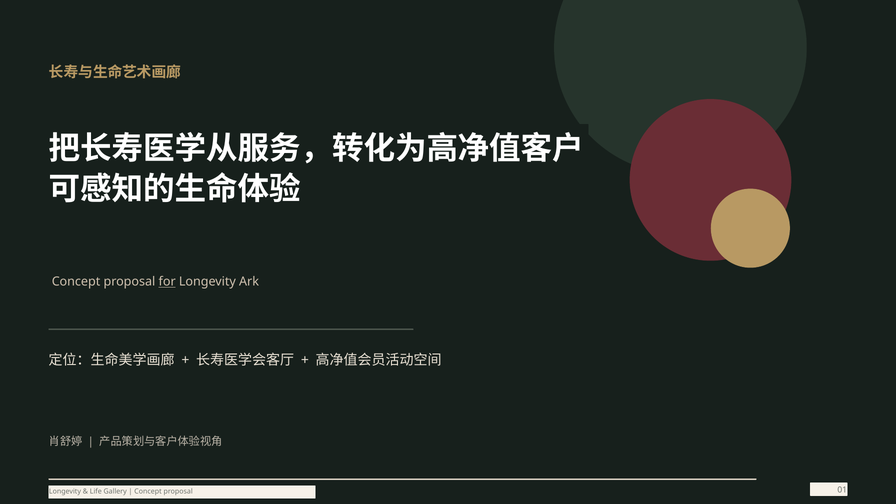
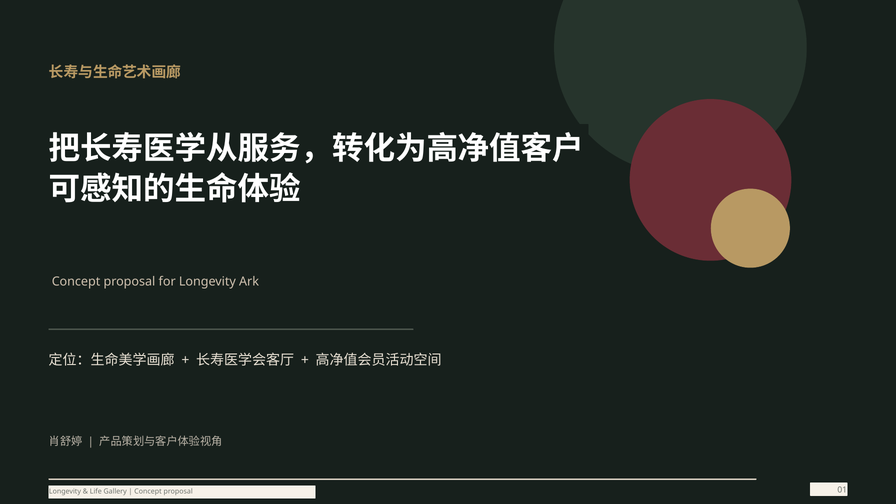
for underline: present -> none
